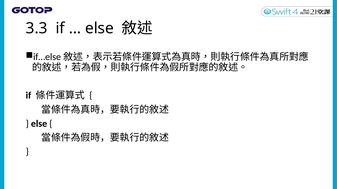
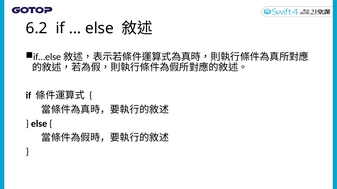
3.3: 3.3 -> 6.2
